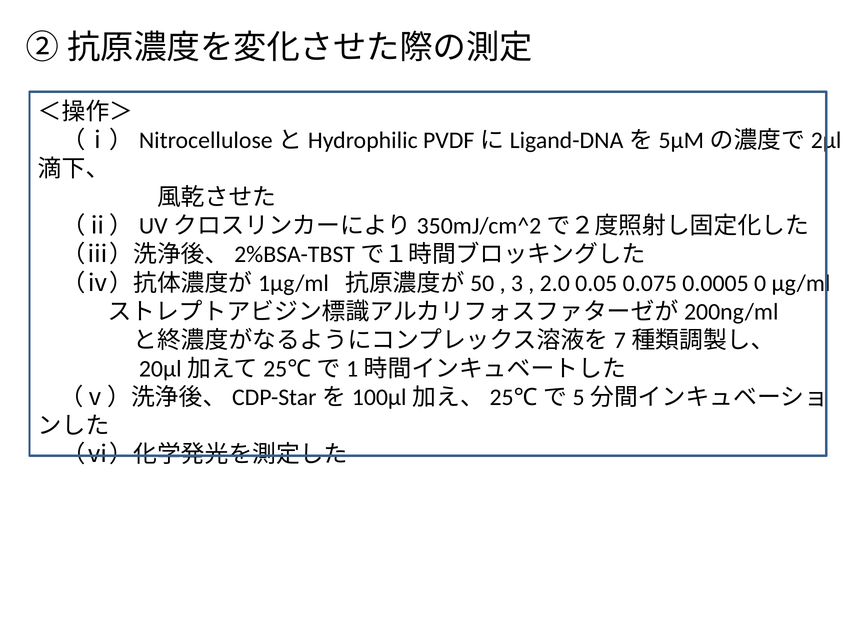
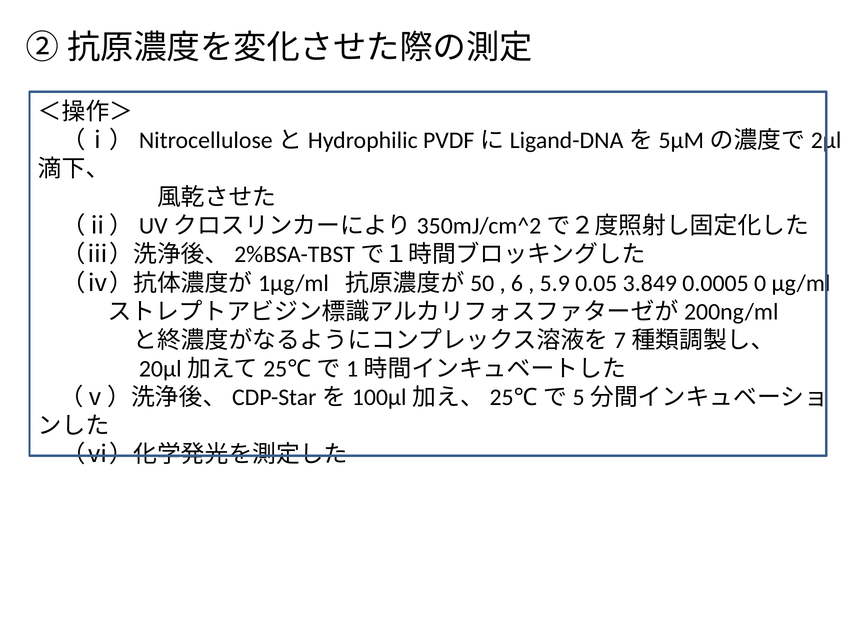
3: 3 -> 6
2.0: 2.0 -> 5.9
0.075: 0.075 -> 3.849
